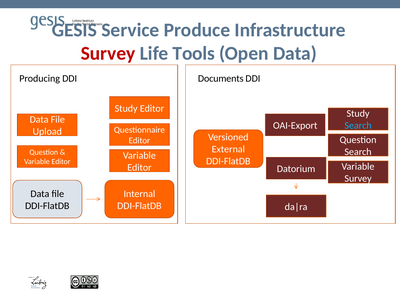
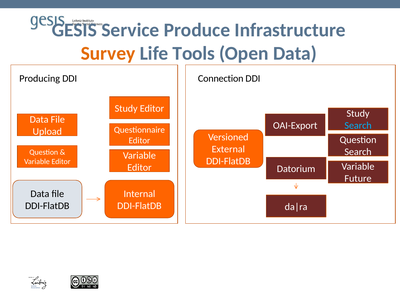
Survey at (108, 53) colour: red -> orange
Documents: Documents -> Connection
Survey at (358, 179): Survey -> Future
